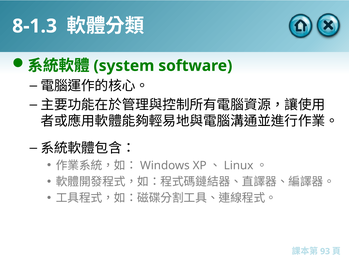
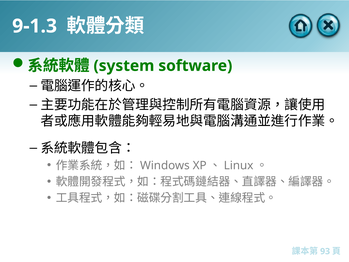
8-1.3: 8-1.3 -> 9-1.3
